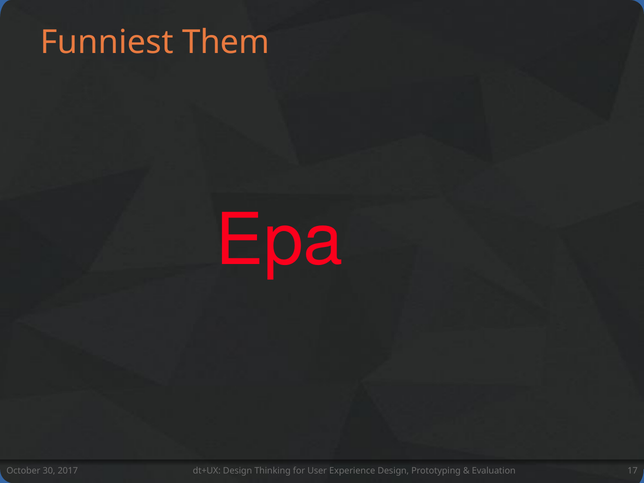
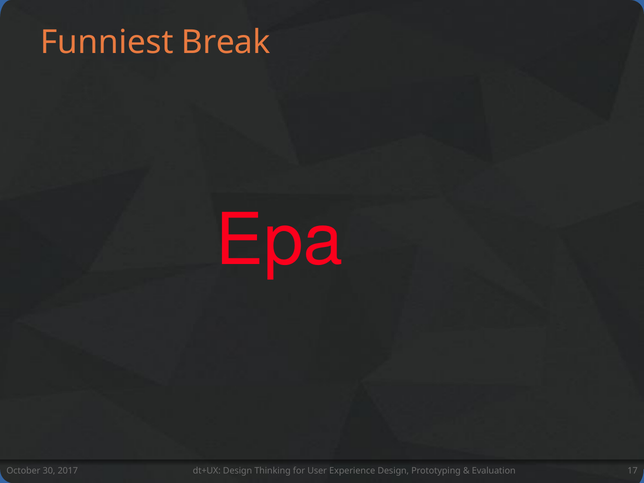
Them: Them -> Break
